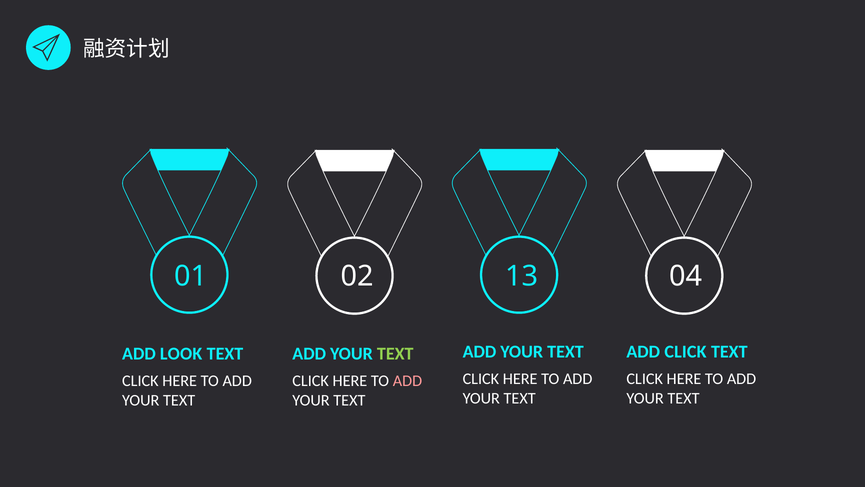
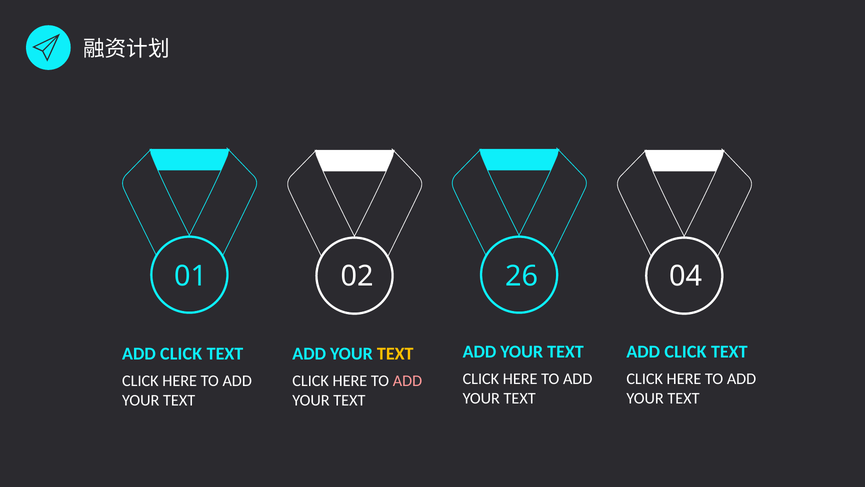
13: 13 -> 26
LOOK at (181, 353): LOOK -> CLICK
TEXT at (395, 353) colour: light green -> yellow
